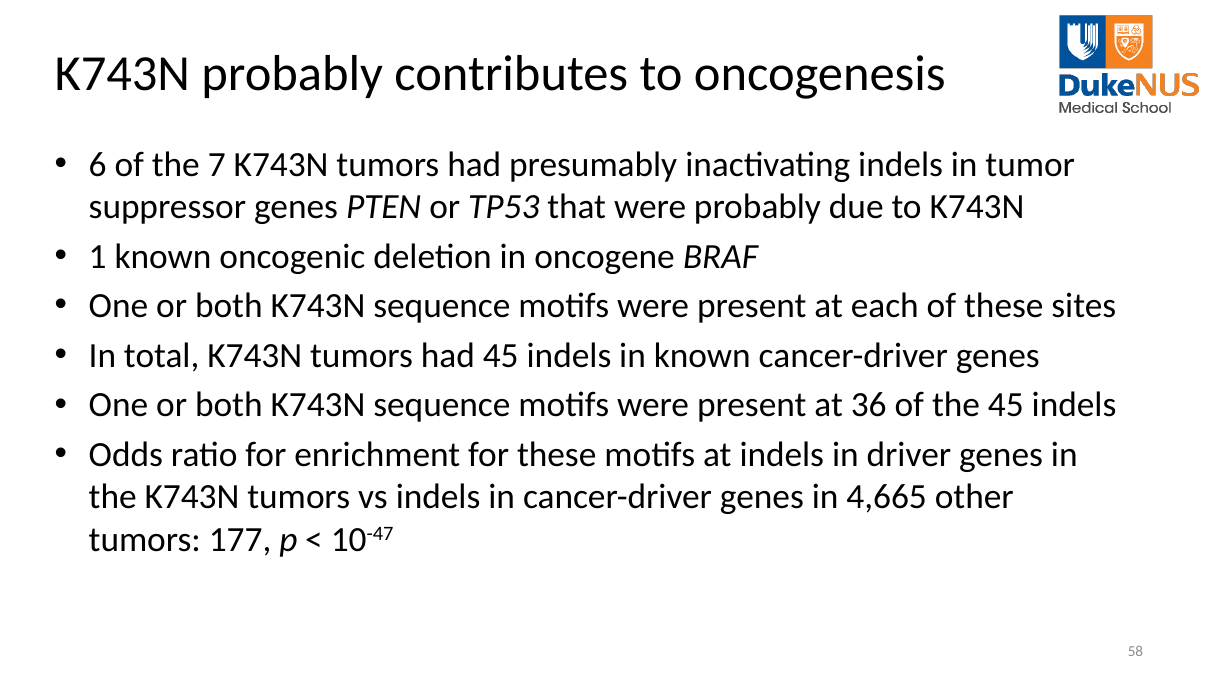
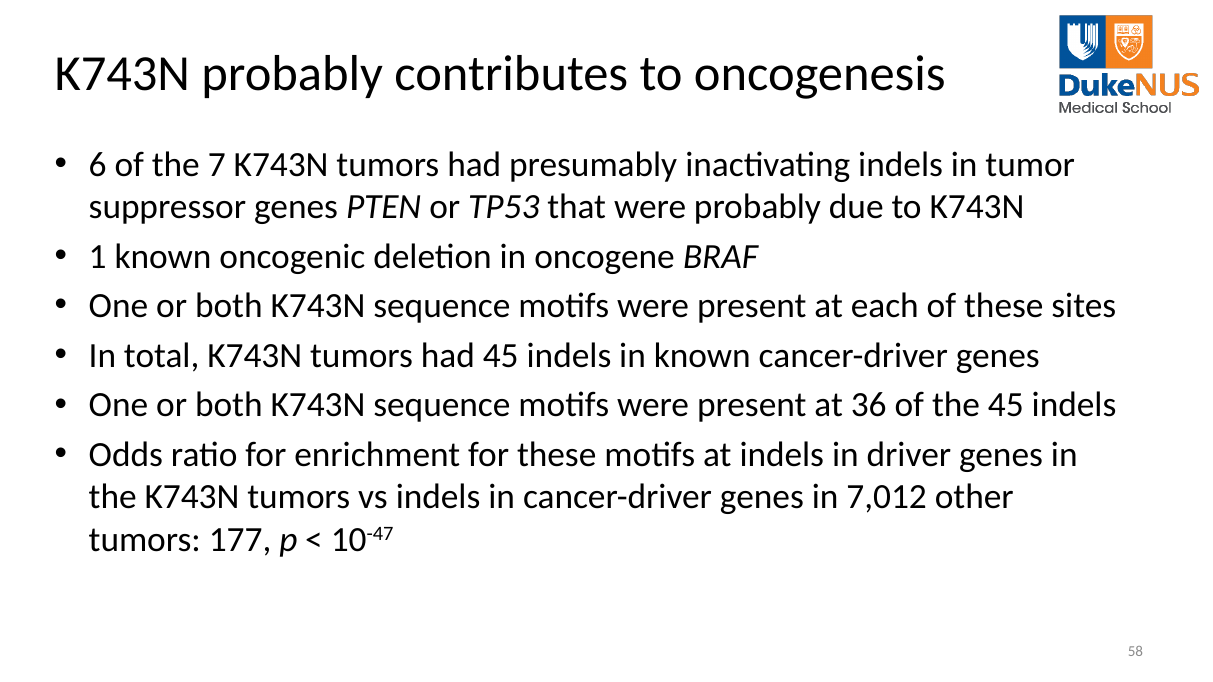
4,665: 4,665 -> 7,012
